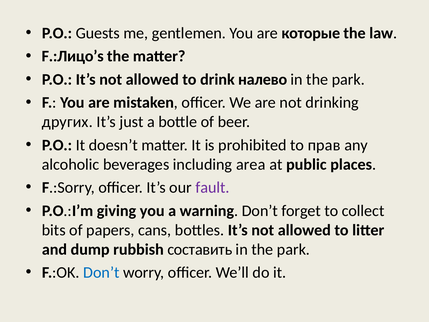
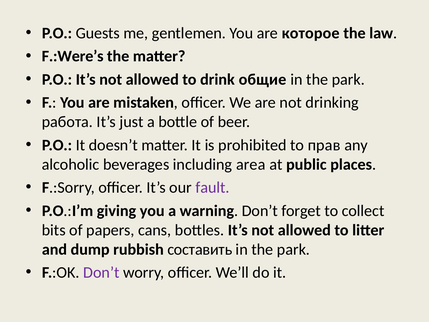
которые: которые -> которое
F.:Лицо’s: F.:Лицо’s -> F.:Were’s
налево: налево -> общие
других: других -> работа
Don’t at (101, 272) colour: blue -> purple
